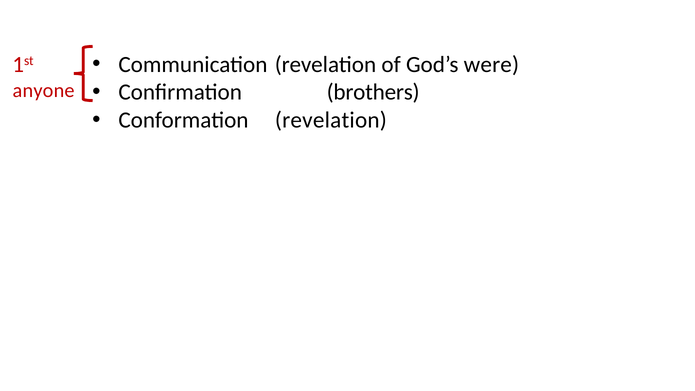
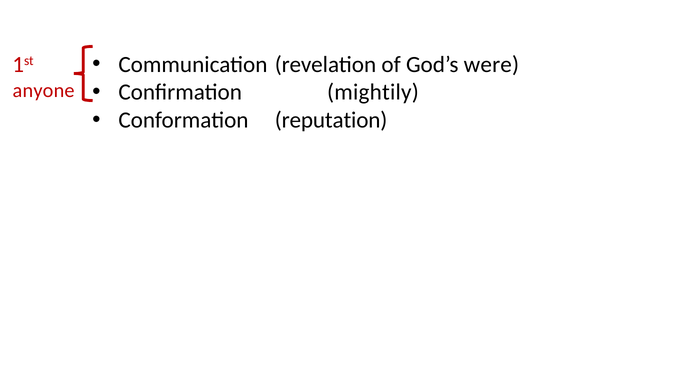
brothers: brothers -> mightily
Conformation revelation: revelation -> reputation
